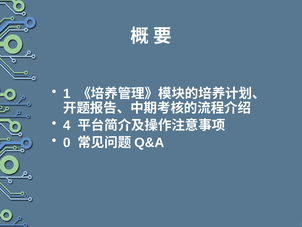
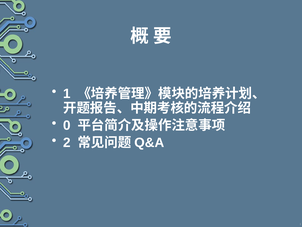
4: 4 -> 0
0: 0 -> 2
